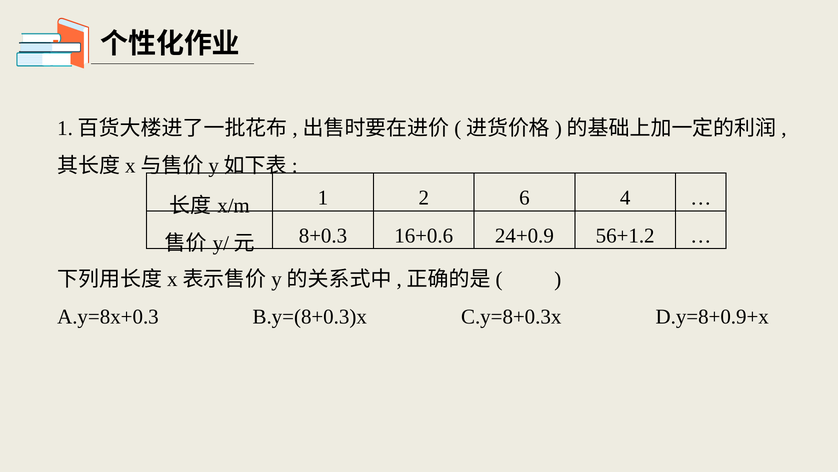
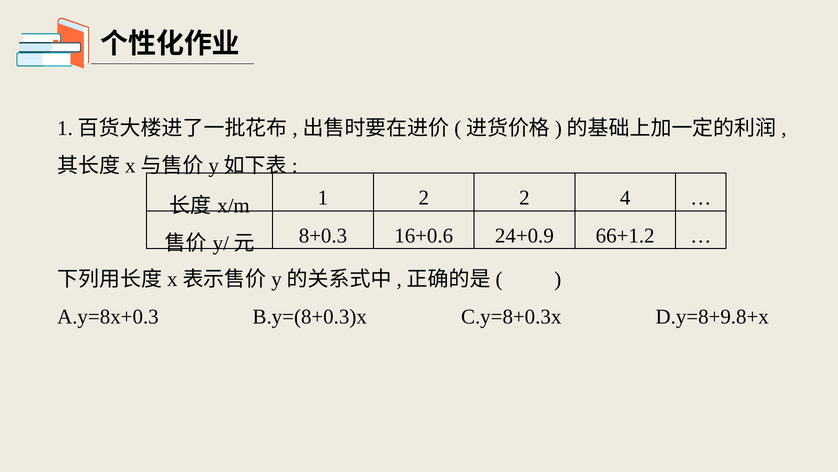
2 6: 6 -> 2
56+1.2: 56+1.2 -> 66+1.2
D.y=8+0.9+x: D.y=8+0.9+x -> D.y=8+9.8+x
